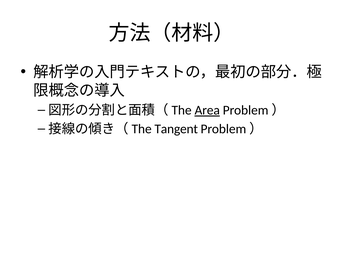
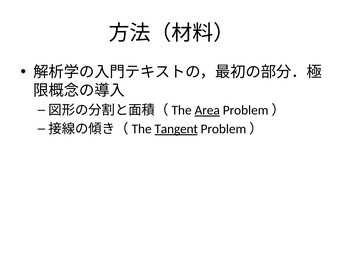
Tangent underline: none -> present
